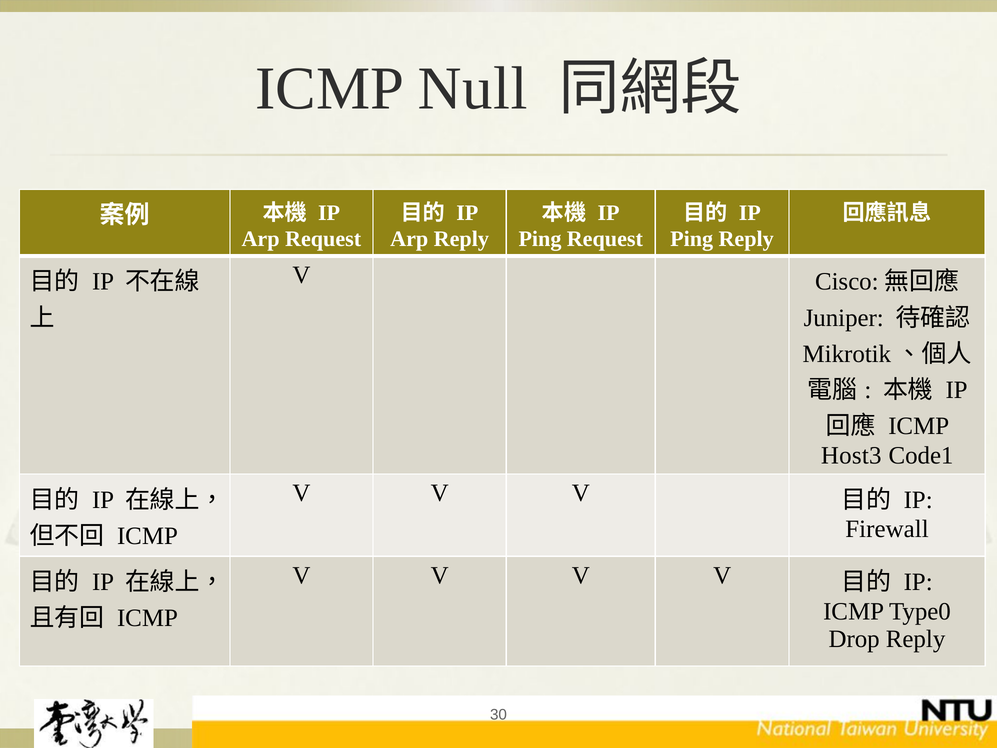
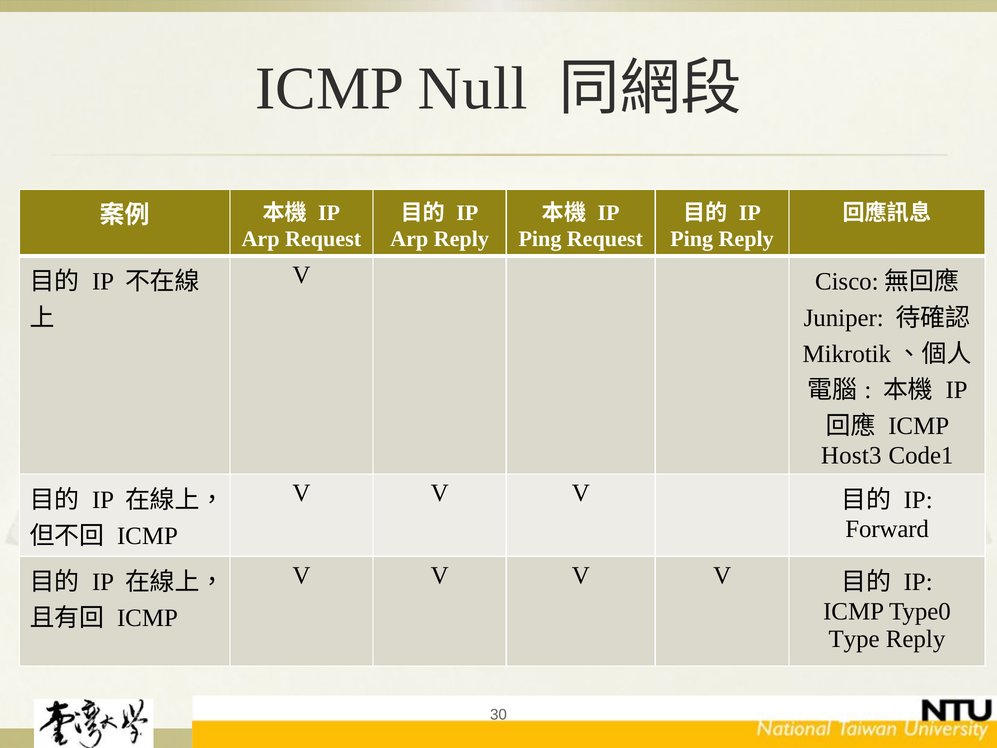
Firewall: Firewall -> Forward
Drop: Drop -> Type
